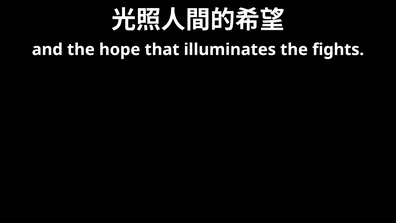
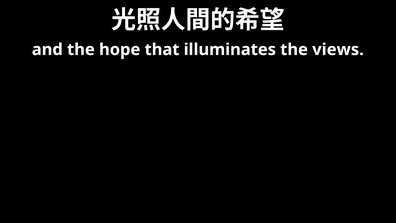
fights: fights -> views
